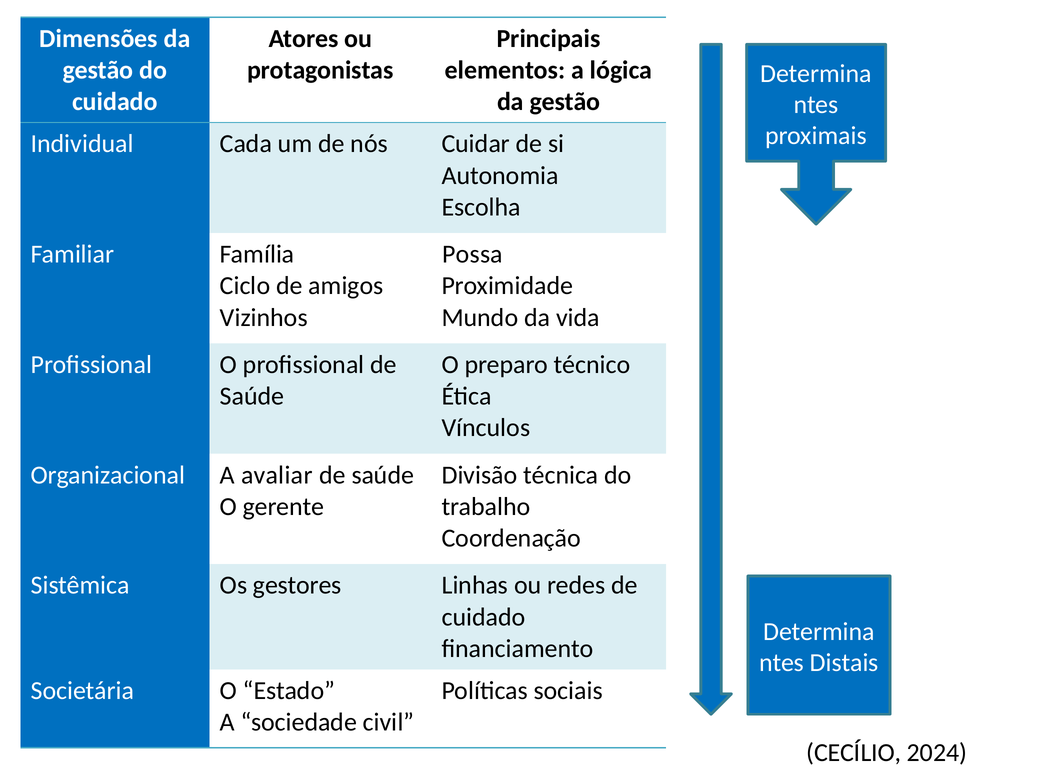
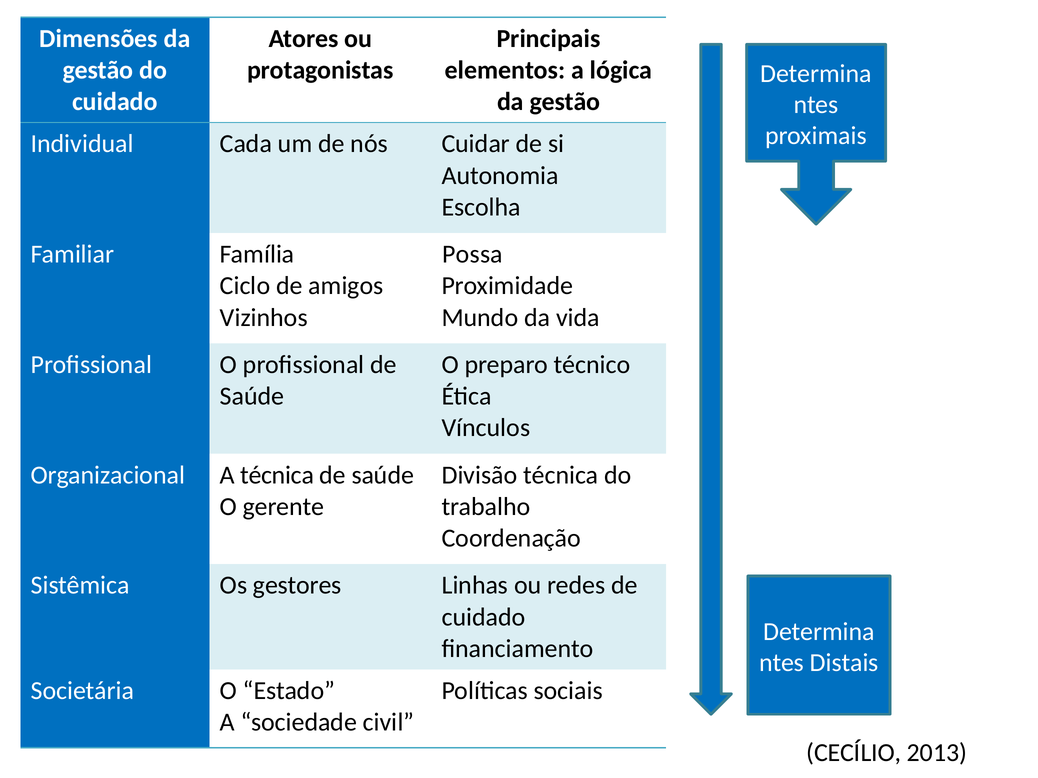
A avaliar: avaliar -> técnica
2024: 2024 -> 2013
